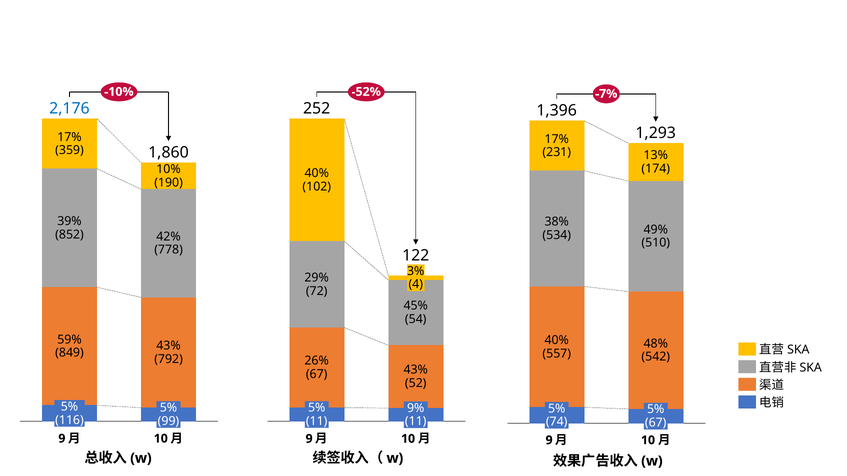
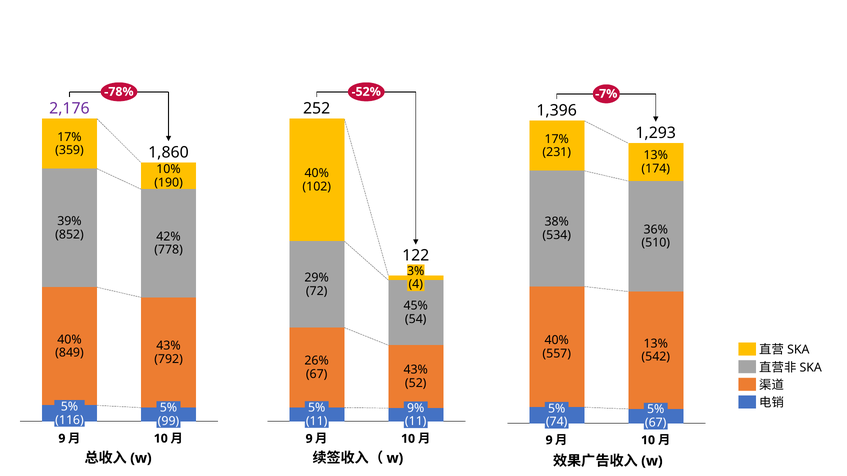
-10%: -10% -> -78%
2,176 colour: blue -> purple
49%: 49% -> 36%
59% at (69, 340): 59% -> 40%
48% at (656, 344): 48% -> 13%
